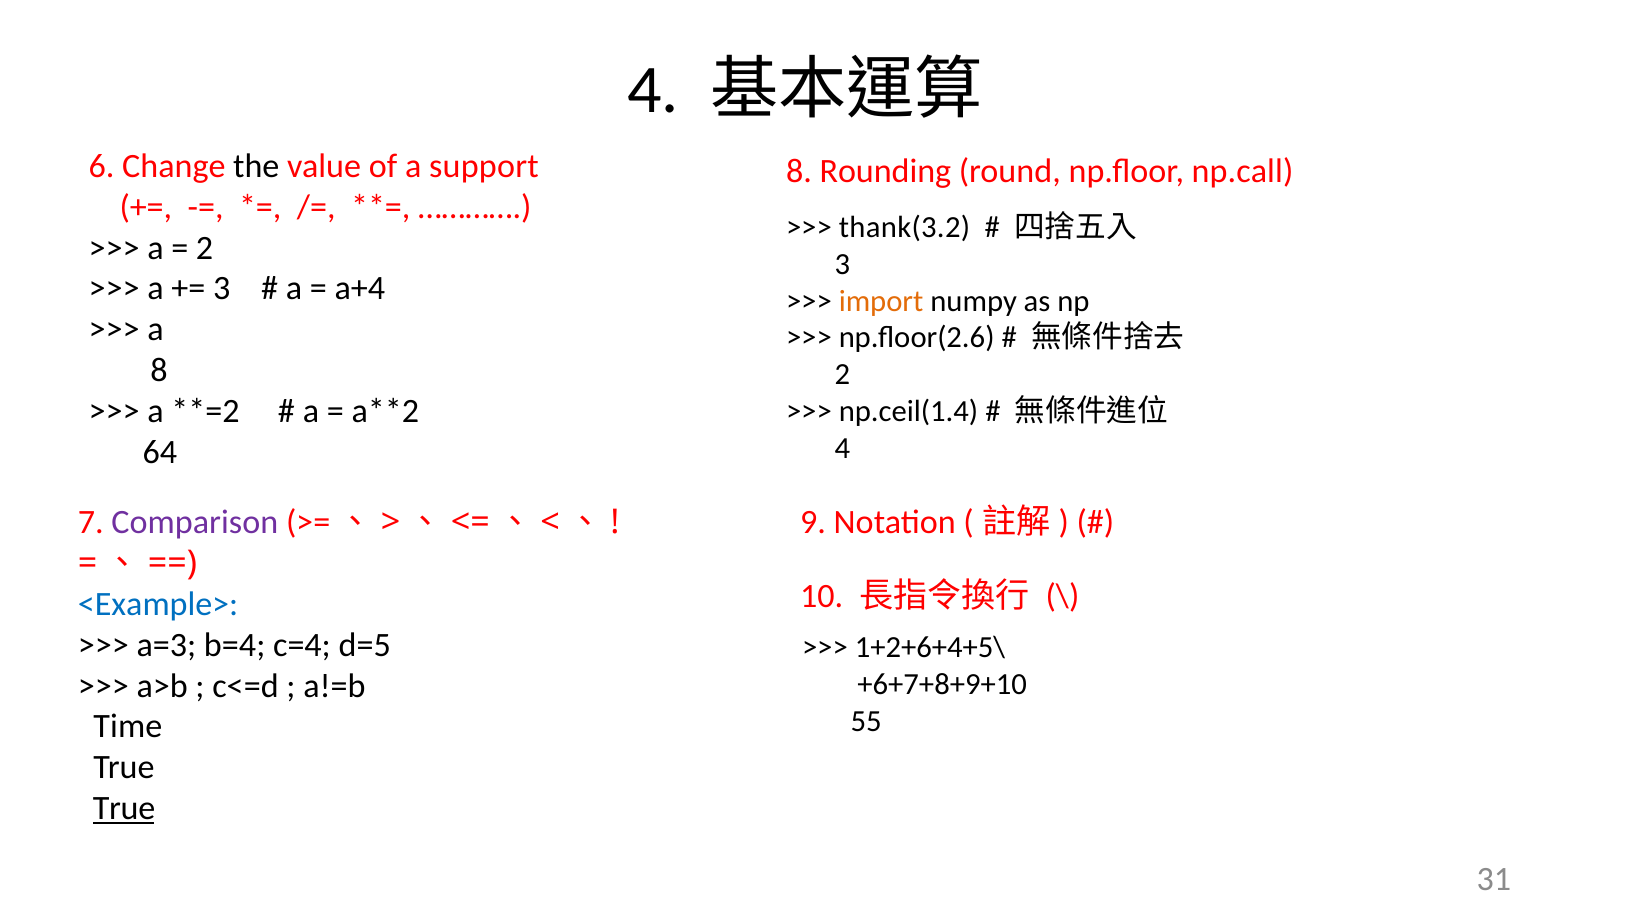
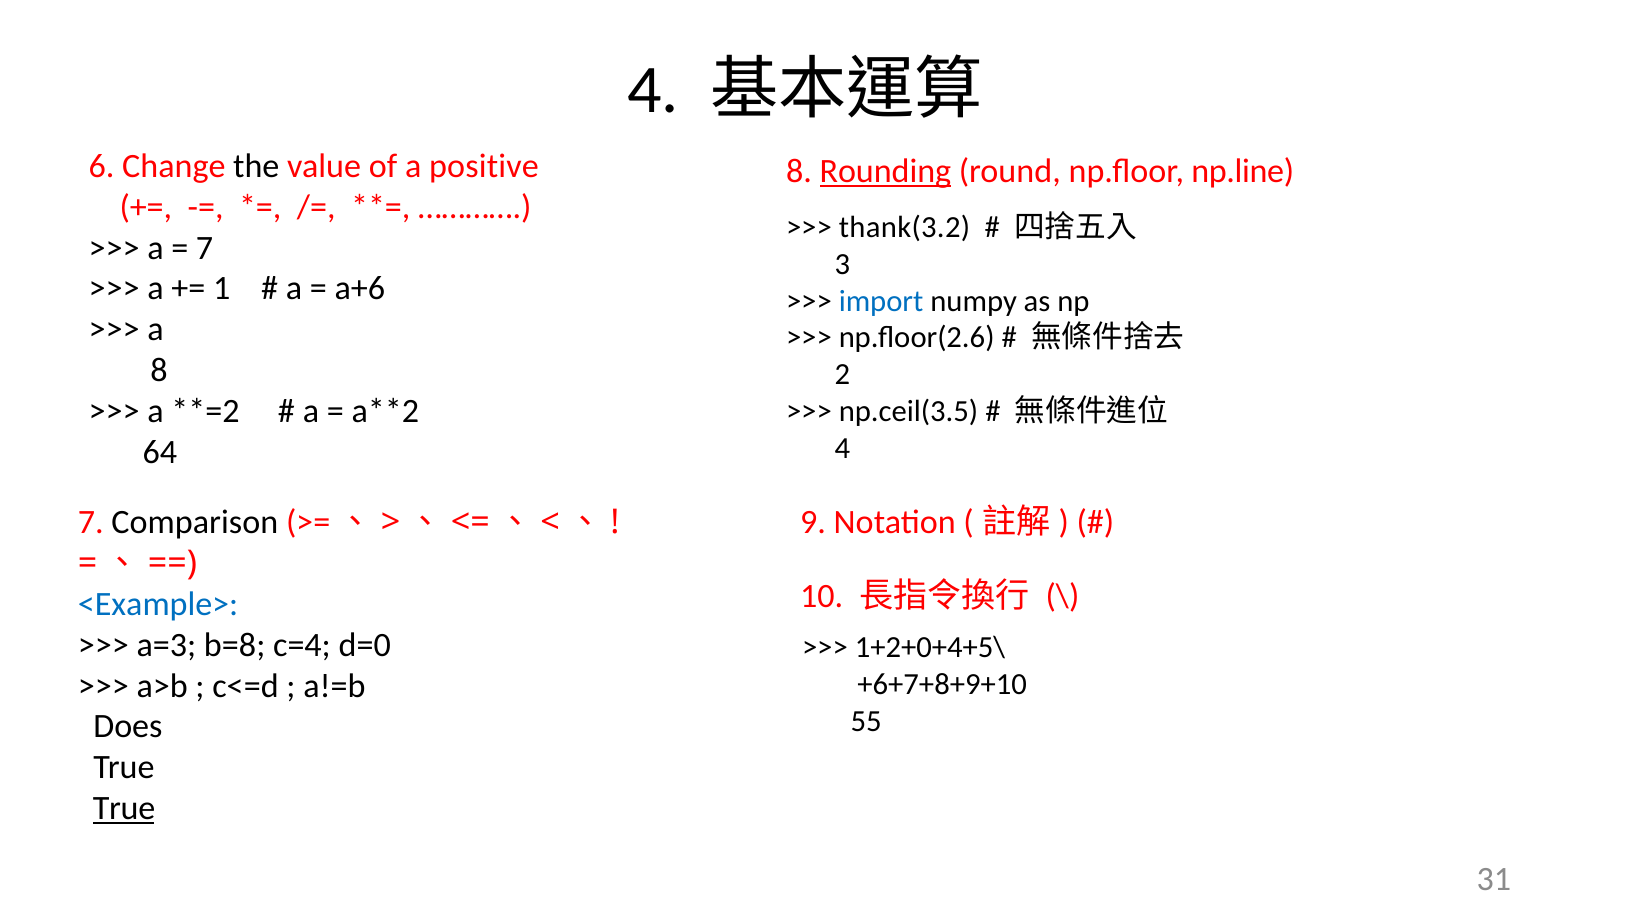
support: support -> positive
Rounding underline: none -> present
np.call: np.call -> np.line
2 at (205, 248): 2 -> 7
3 at (222, 289): 3 -> 1
a+4: a+4 -> a+6
import colour: orange -> blue
np.ceil(1.4: np.ceil(1.4 -> np.ceil(3.5
Comparison colour: purple -> black
b=4: b=4 -> b=8
d=5: d=5 -> d=0
1+2+6+4+5\: 1+2+6+4+5\ -> 1+2+0+4+5\
Time: Time -> Does
